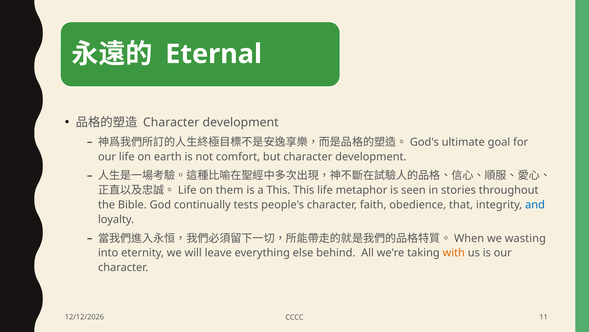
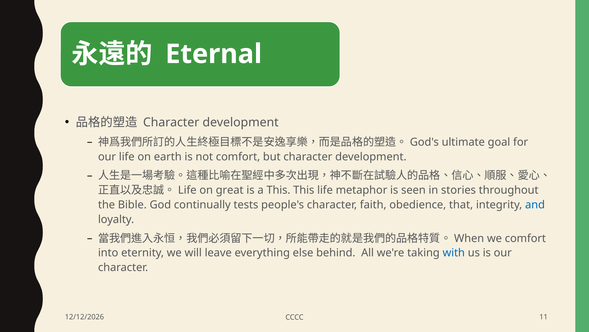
them: them -> great
we wasting: wasting -> comfort
with colour: orange -> blue
